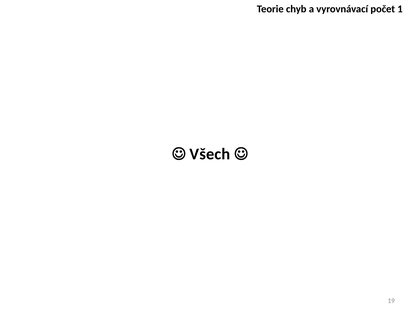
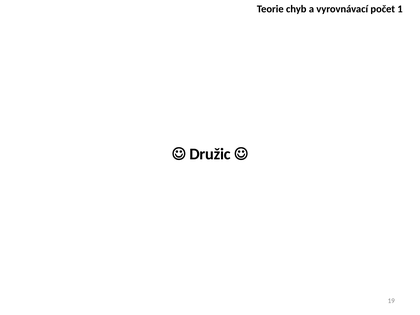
Všech: Všech -> Družic
